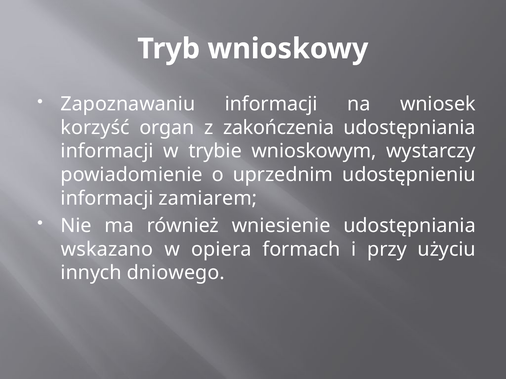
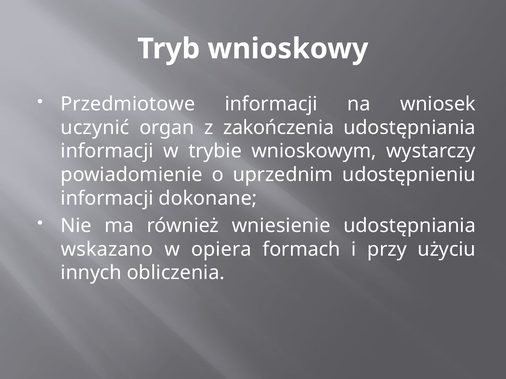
Zapoznawaniu: Zapoznawaniu -> Przedmiotowe
korzyść: korzyść -> uczynić
zamiarem: zamiarem -> dokonane
dniowego: dniowego -> obliczenia
